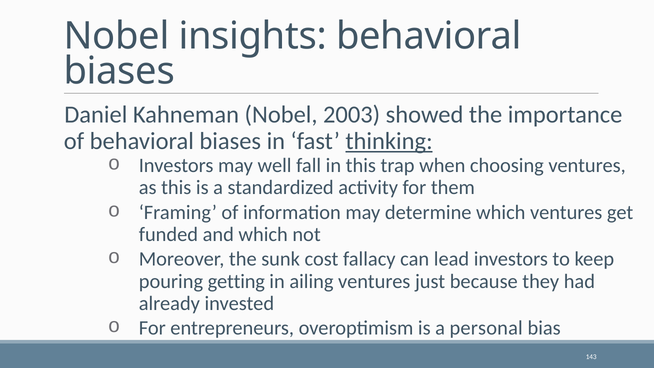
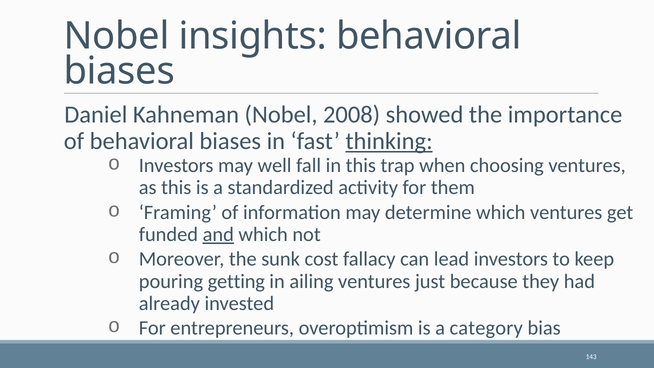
2003: 2003 -> 2008
and underline: none -> present
personal: personal -> category
